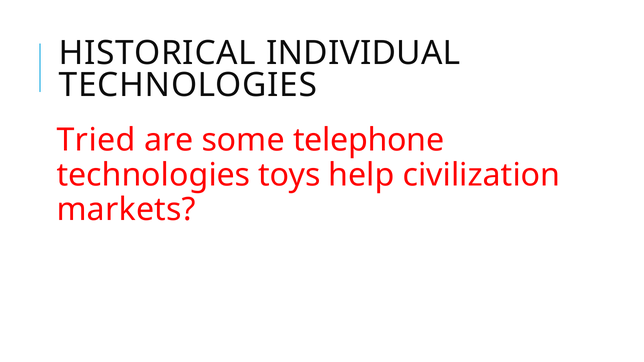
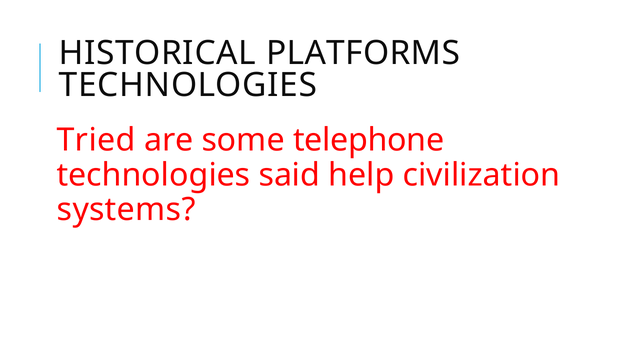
INDIVIDUAL: INDIVIDUAL -> PLATFORMS
toys: toys -> said
markets: markets -> systems
